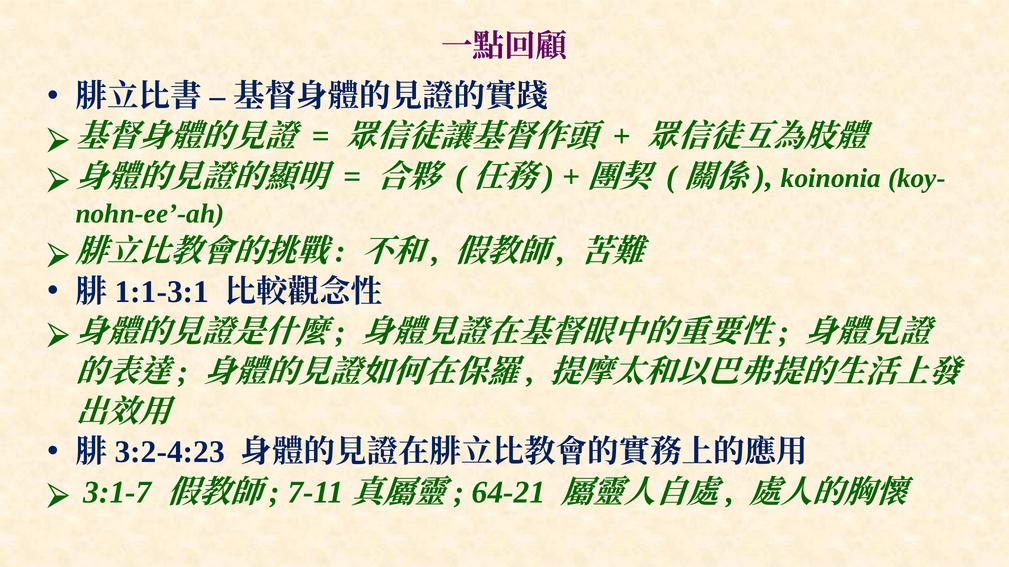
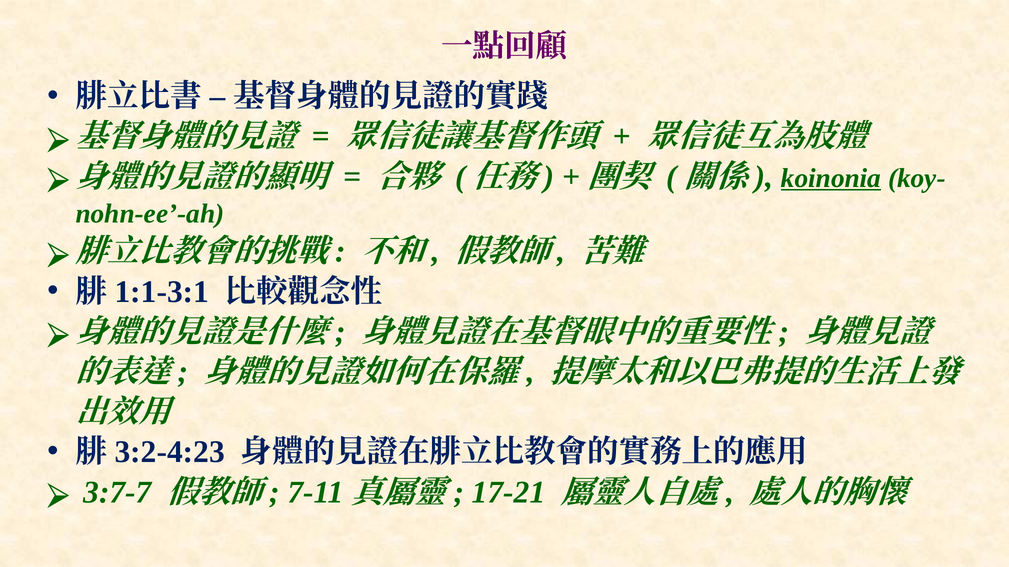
koinonia underline: none -> present
3:1-7: 3:1-7 -> 3:7-7
64-21: 64-21 -> 17-21
